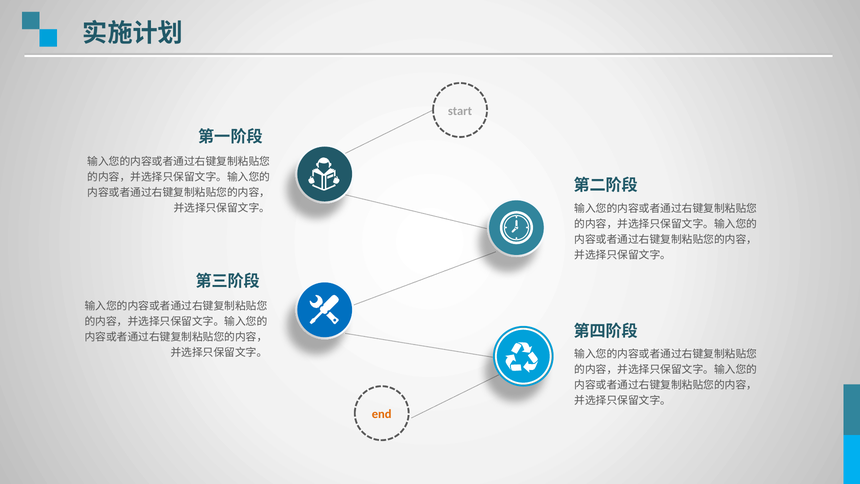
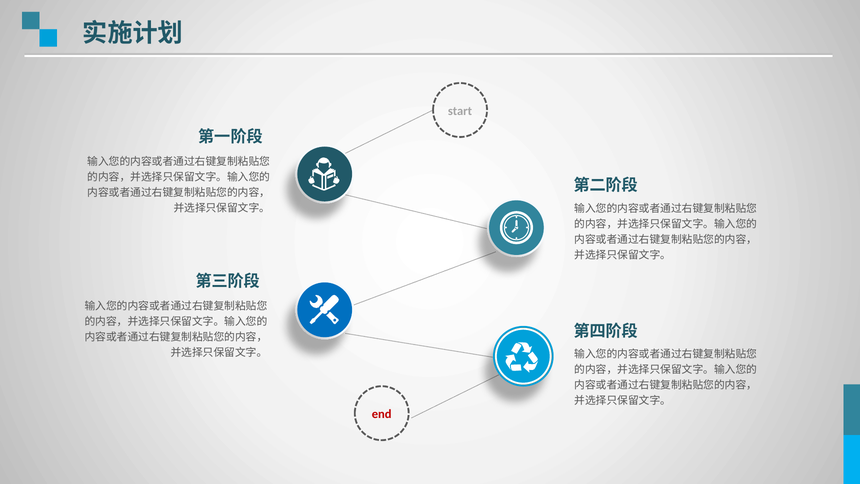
end colour: orange -> red
